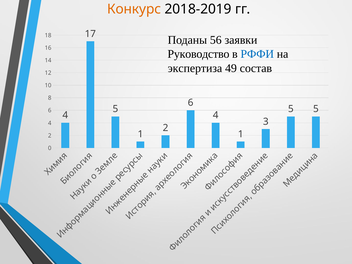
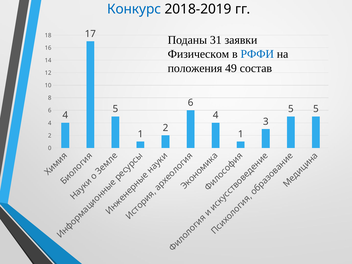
Конкурс colour: orange -> blue
56: 56 -> 31
Руководство: Руководство -> Физическом
экспертиза: экспертиза -> положения
